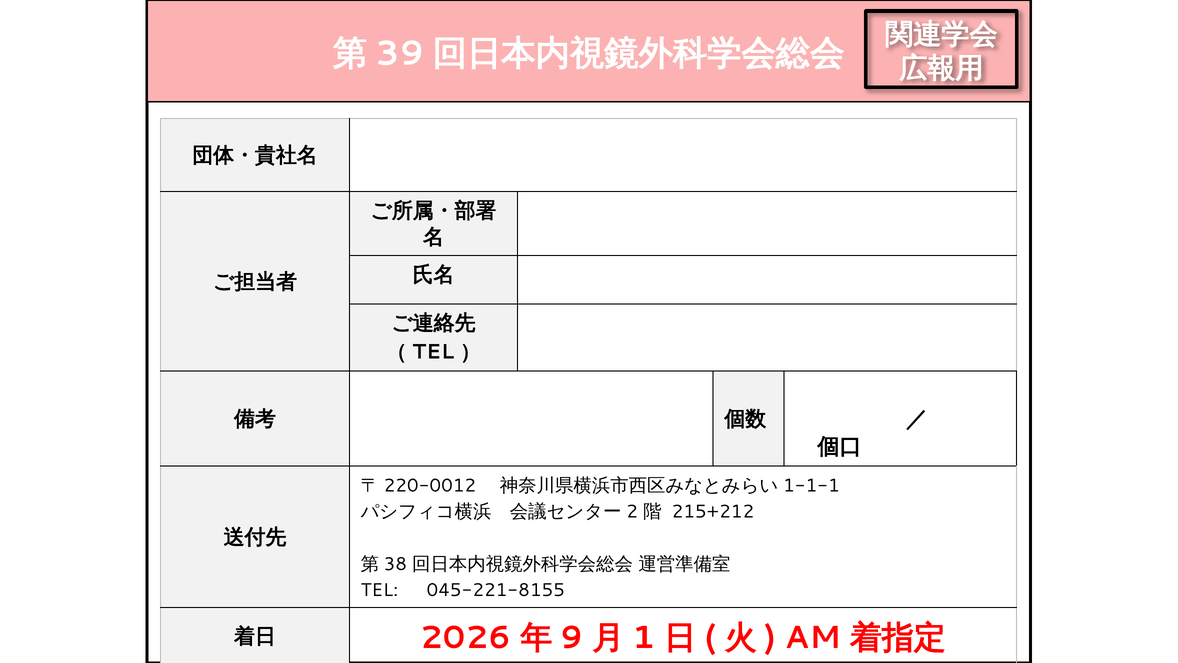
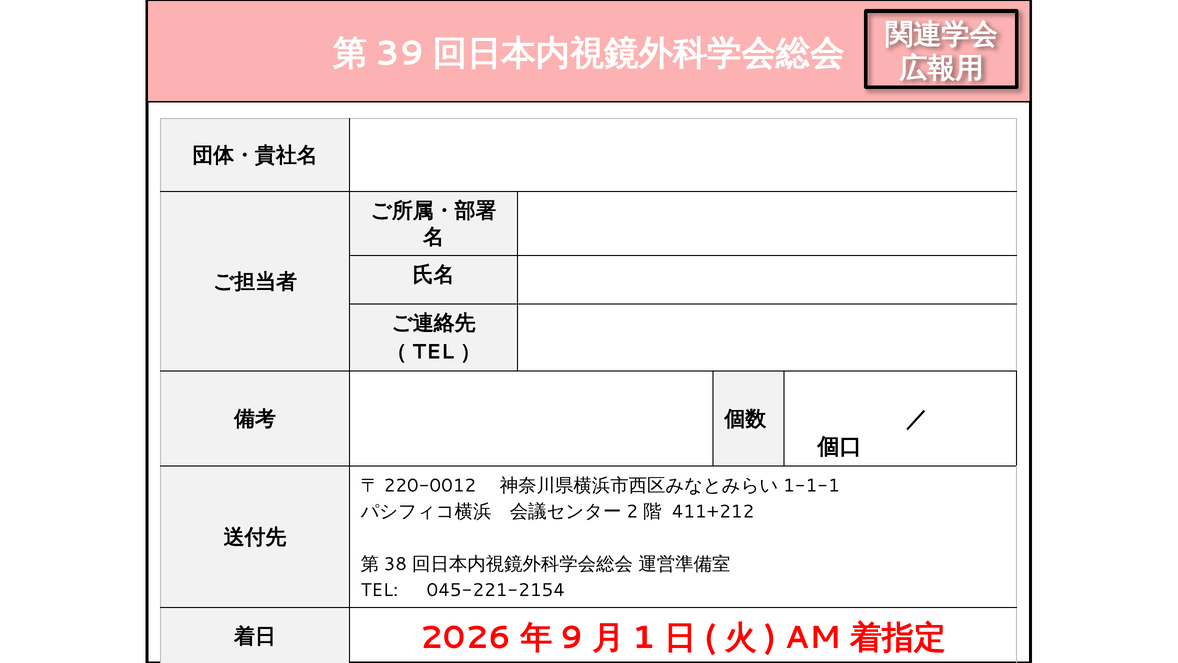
215+212: 215+212 -> 411+212
045-221-8155: 045-221-8155 -> 045-221-2154
